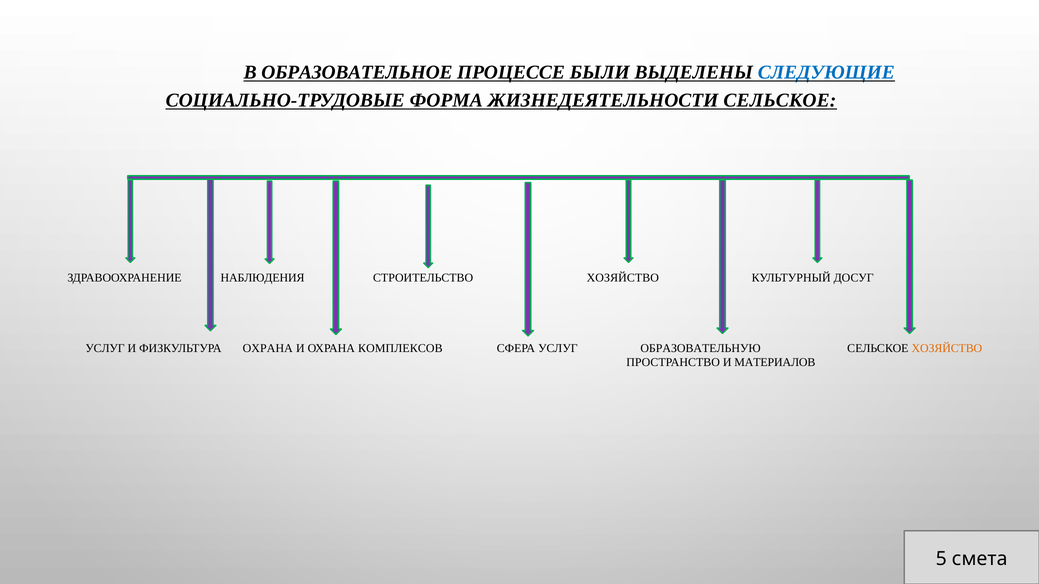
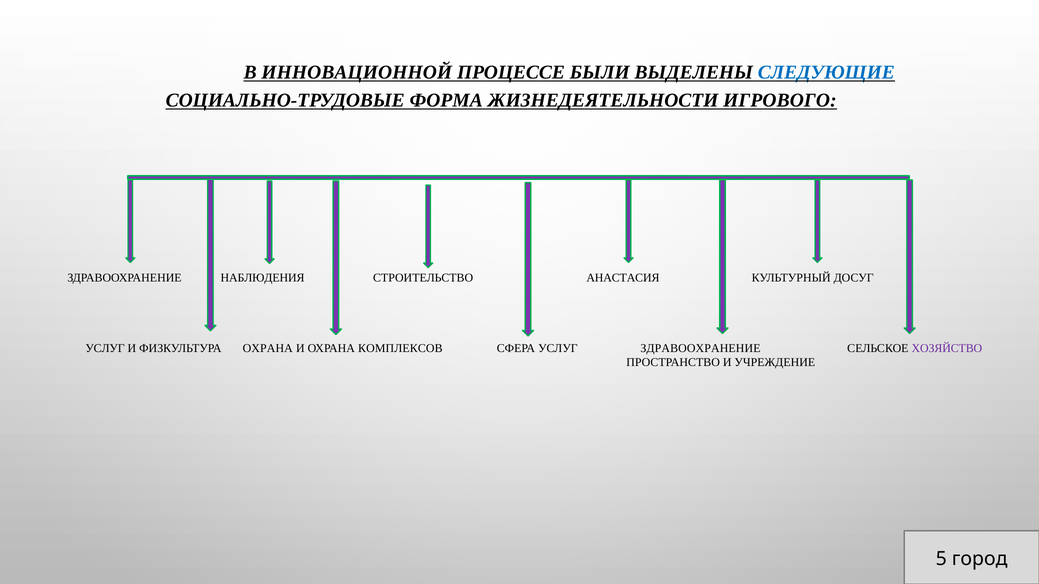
ОБРАЗОВАТЕЛЬНОЕ: ОБРАЗОВАТЕЛЬНОЕ -> ИННОВАЦИОННОЙ
ЖИЗНЕДЕЯТЕЛЬНОСТИ СЕЛЬСКОЕ: СЕЛЬСКОЕ -> ИГРОВОГО
СТРОИТЕЛЬСТВО ХОЗЯЙСТВО: ХОЗЯЙСТВО -> АНАСТАСИЯ
УСЛУГ ОБРАЗОВАТЕЛЬНУЮ: ОБРАЗОВАТЕЛЬНУЮ -> ЗДРАВООХРАНЕНИЕ
ХОЗЯЙСТВО at (947, 348) colour: orange -> purple
МАТЕРИАЛОВ: МАТЕРИАЛОВ -> УЧРЕЖДЕНИЕ
смета: смета -> город
